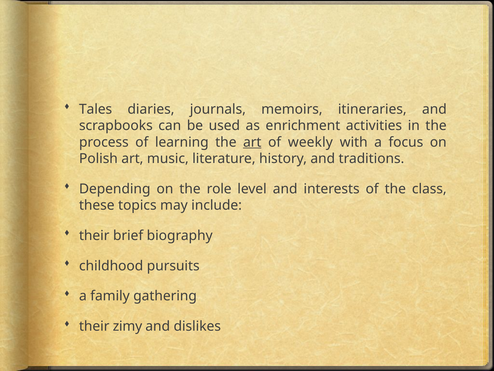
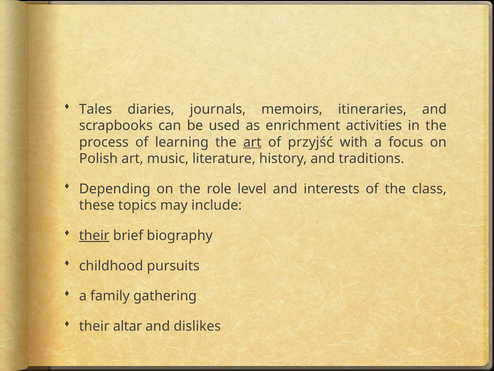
weekly: weekly -> przyjść
their at (94, 235) underline: none -> present
zimy: zimy -> altar
